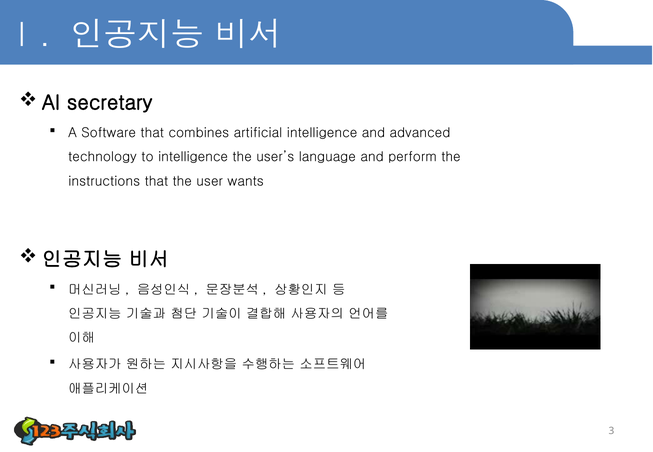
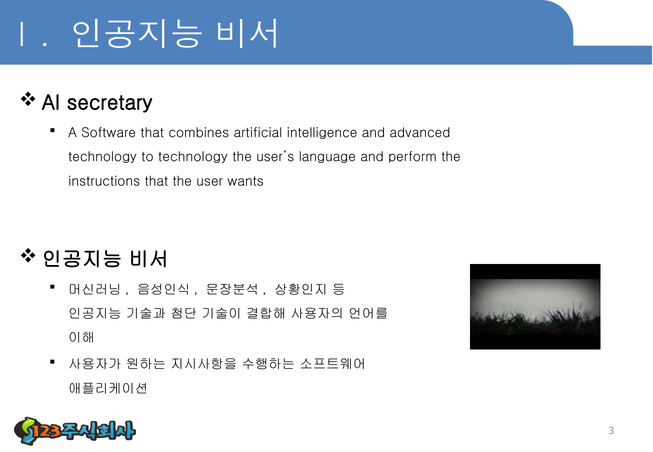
to intelligence: intelligence -> technology
